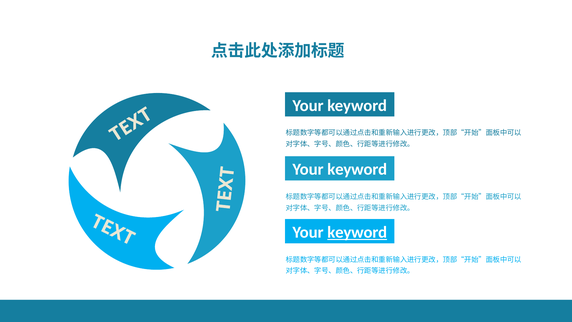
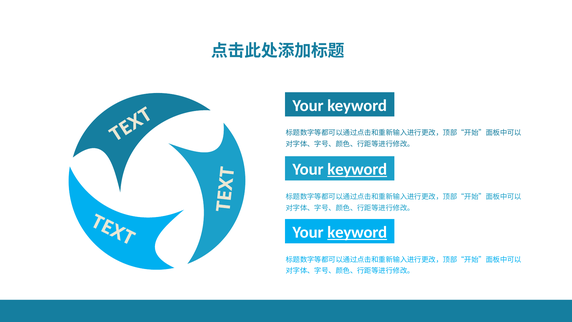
keyword at (357, 169) underline: none -> present
